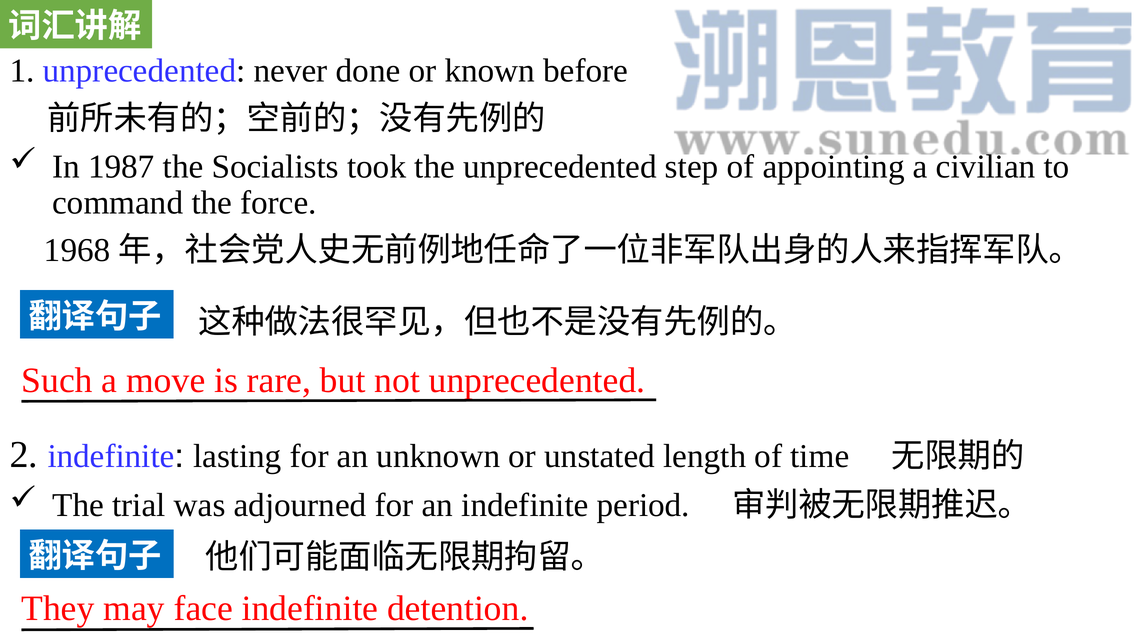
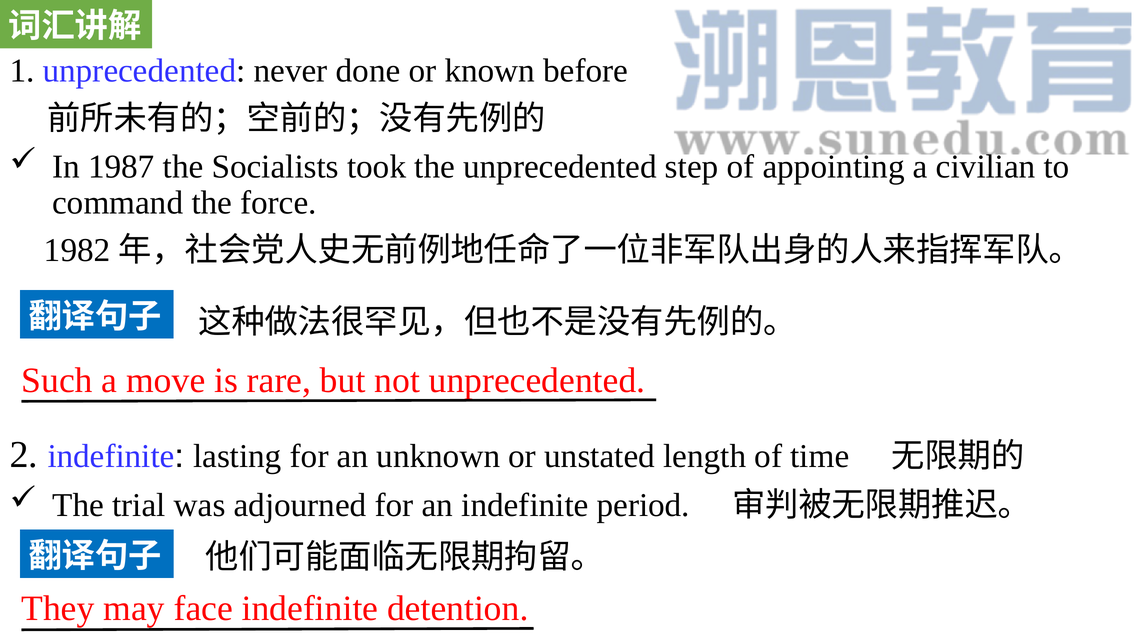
1968: 1968 -> 1982
